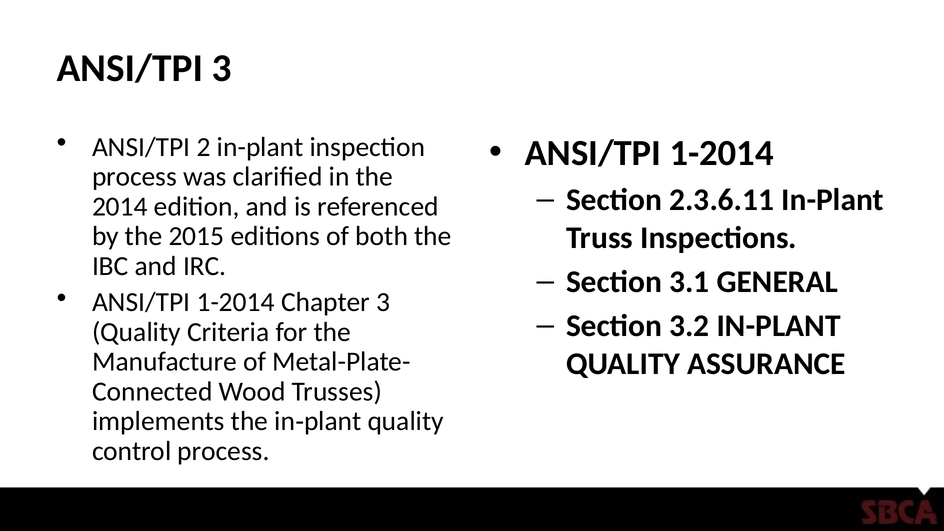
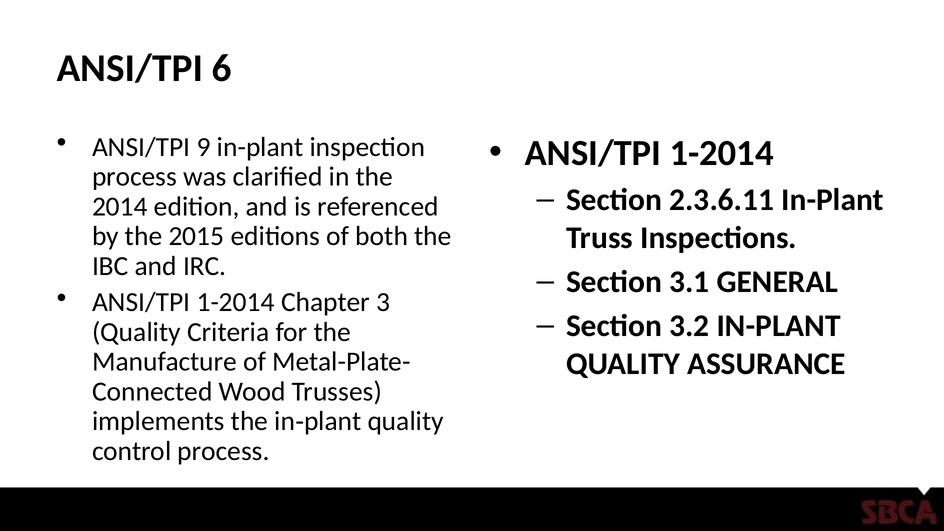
ANSI/TPI 3: 3 -> 6
2: 2 -> 9
